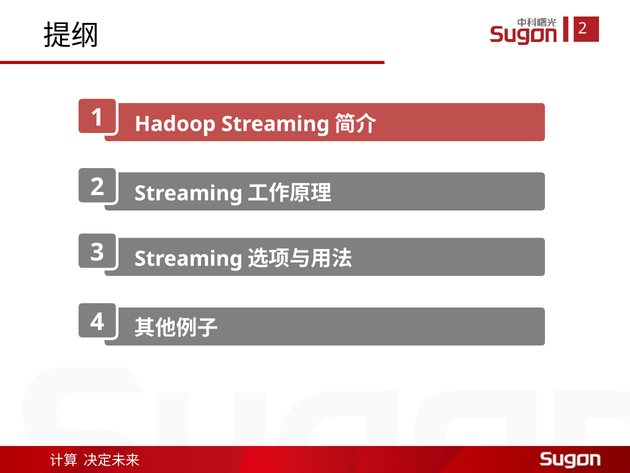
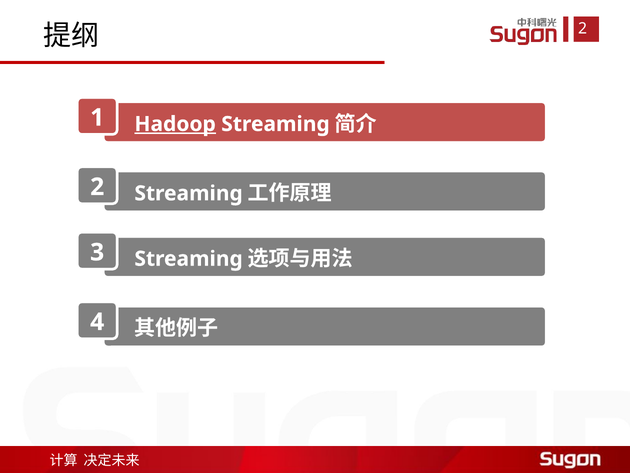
Hadoop underline: none -> present
